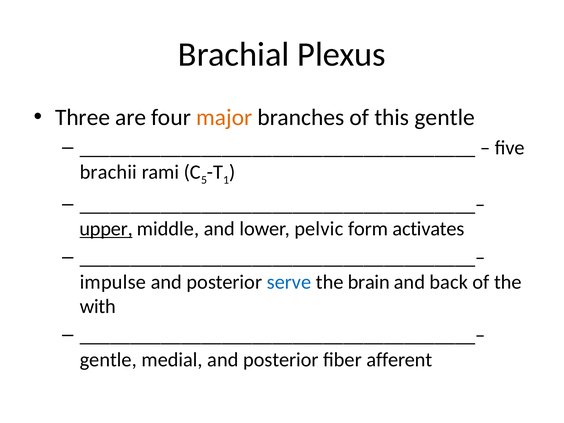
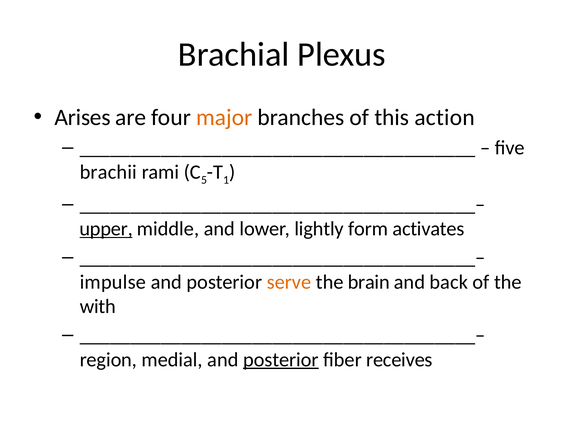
Three: Three -> Arises
this gentle: gentle -> action
pelvic: pelvic -> lightly
serve colour: blue -> orange
gentle at (108, 360): gentle -> region
posterior at (281, 360) underline: none -> present
afferent: afferent -> receives
